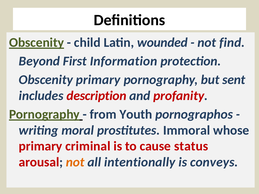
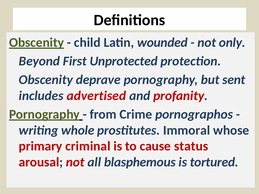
find: find -> only
Information: Information -> Unprotected
Obscenity primary: primary -> deprave
description: description -> advertised
Youth: Youth -> Crime
moral: moral -> whole
not at (75, 162) colour: orange -> red
intentionally: intentionally -> blasphemous
conveys: conveys -> tortured
